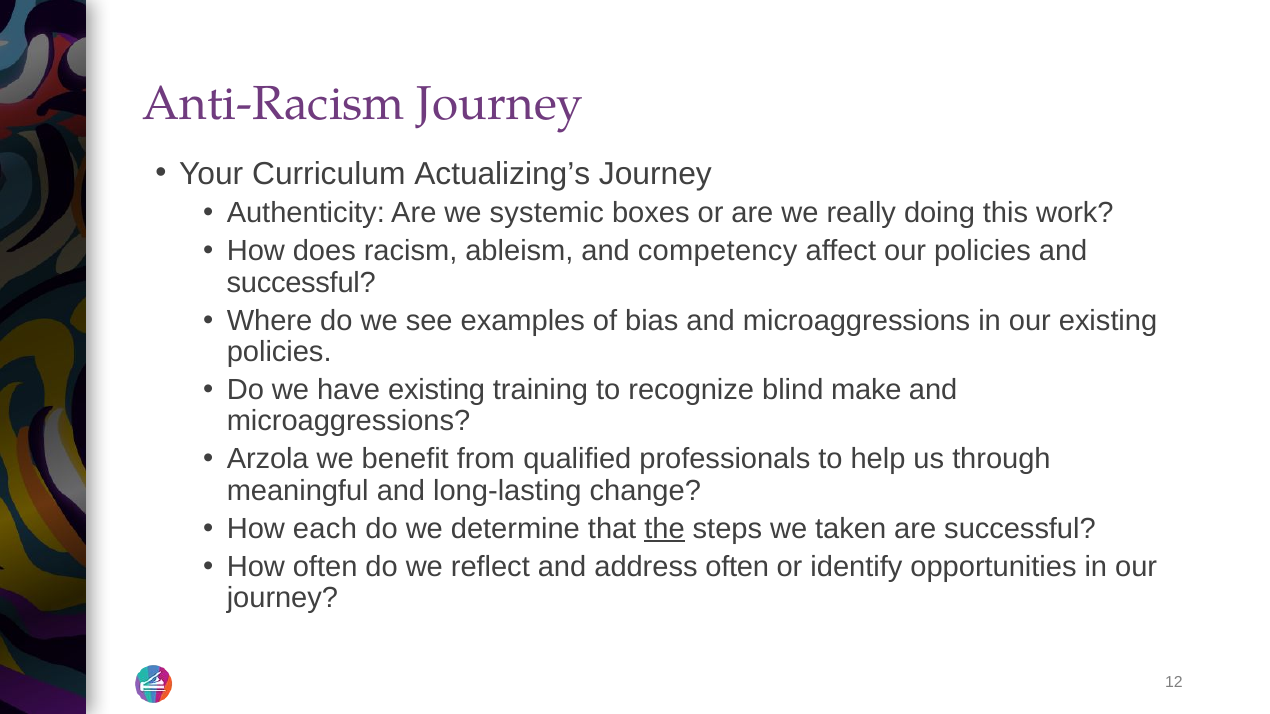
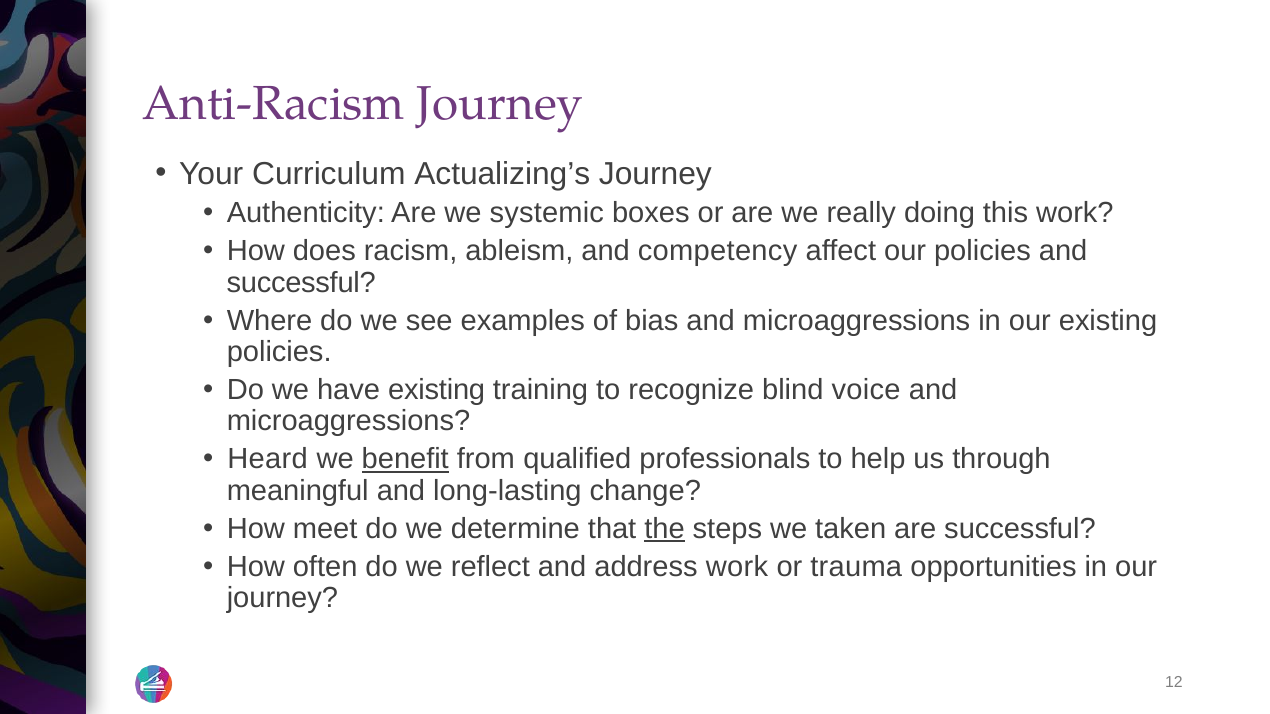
make: make -> voice
Arzola: Arzola -> Heard
benefit underline: none -> present
each: each -> meet
address often: often -> work
identify: identify -> trauma
